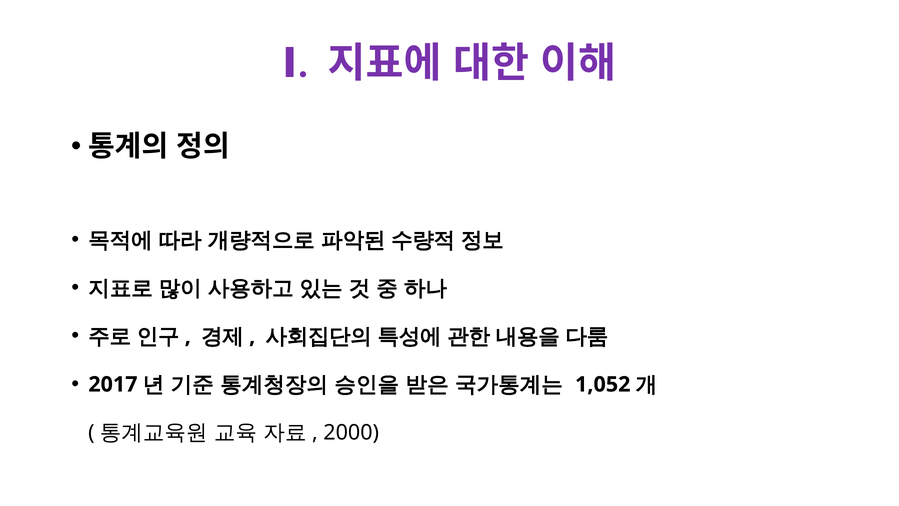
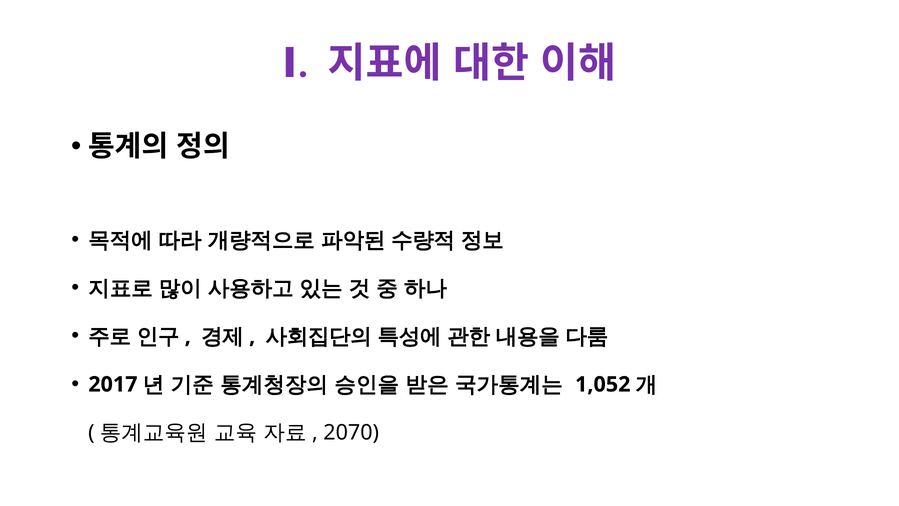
2000: 2000 -> 2070
